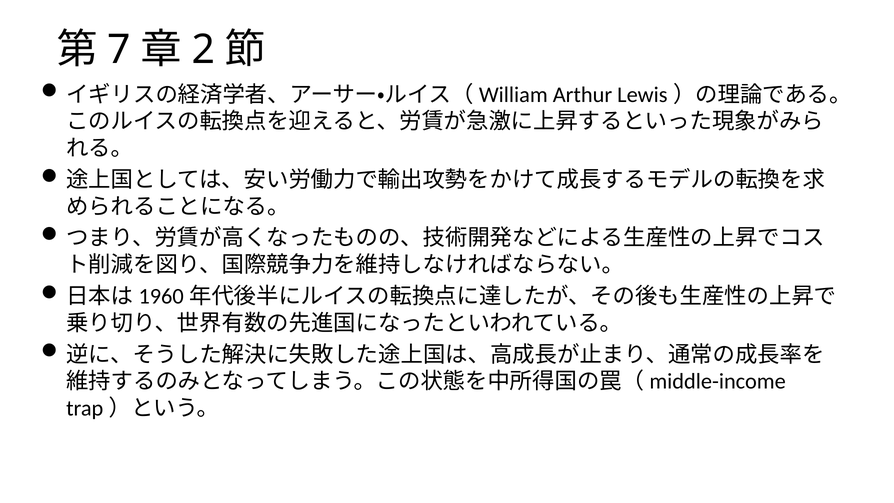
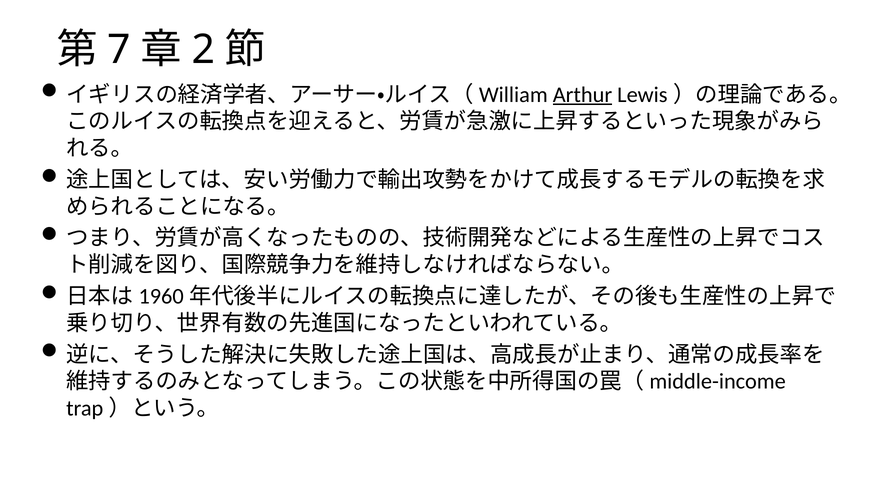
Arthur underline: none -> present
